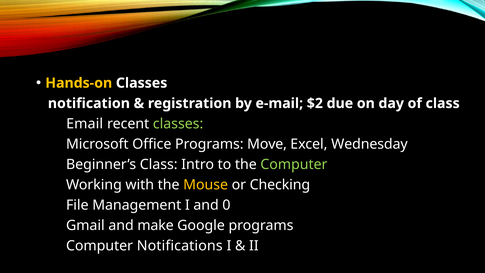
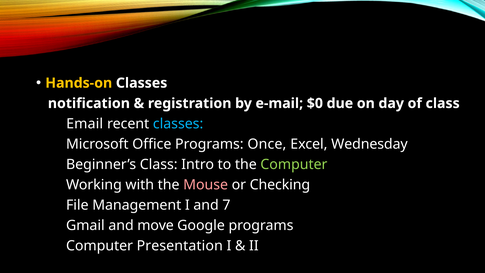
$2: $2 -> $0
classes at (178, 124) colour: light green -> light blue
Move: Move -> Once
Mouse colour: yellow -> pink
0: 0 -> 7
make: make -> move
Notifications: Notifications -> Presentation
